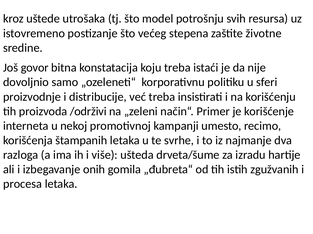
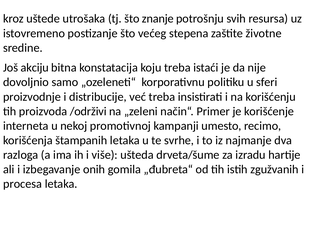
model: model -> znanje
govor: govor -> akciju
